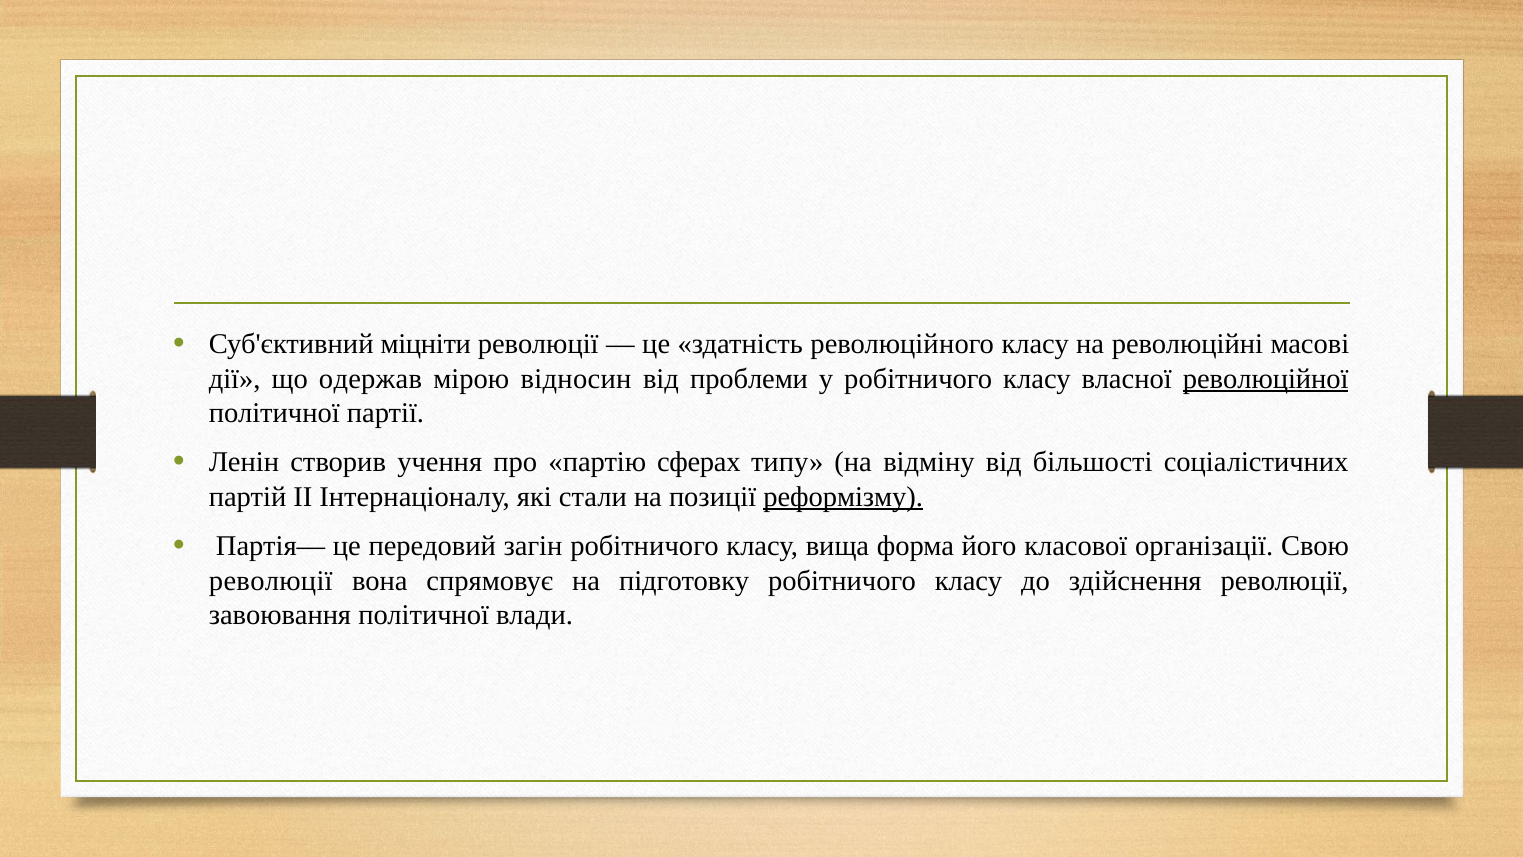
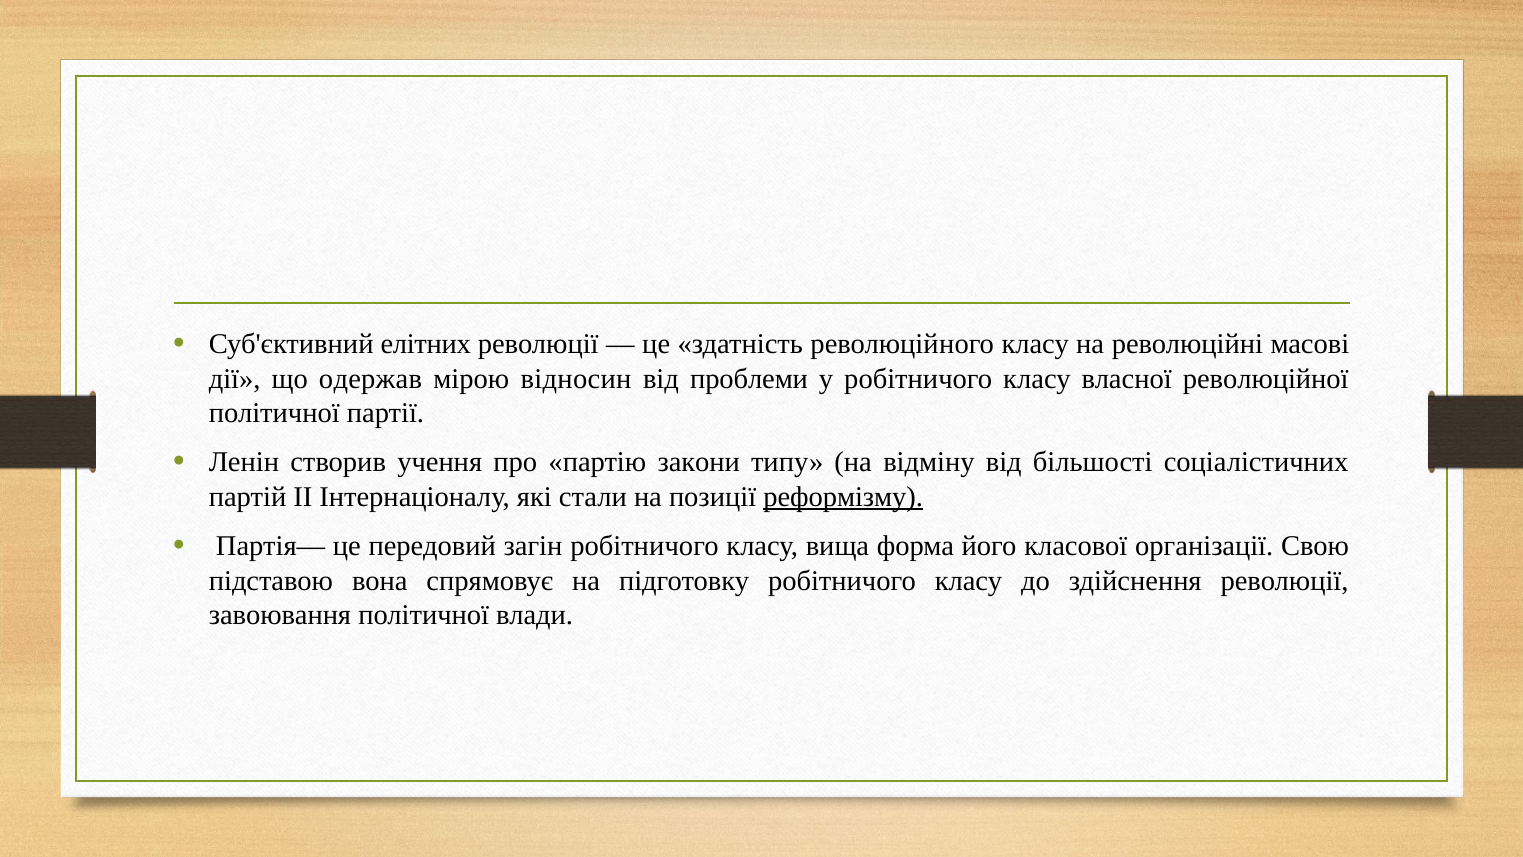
міцніти: міцніти -> елітних
революційної underline: present -> none
сферах: сферах -> закони
революції at (271, 580): революції -> підставою
